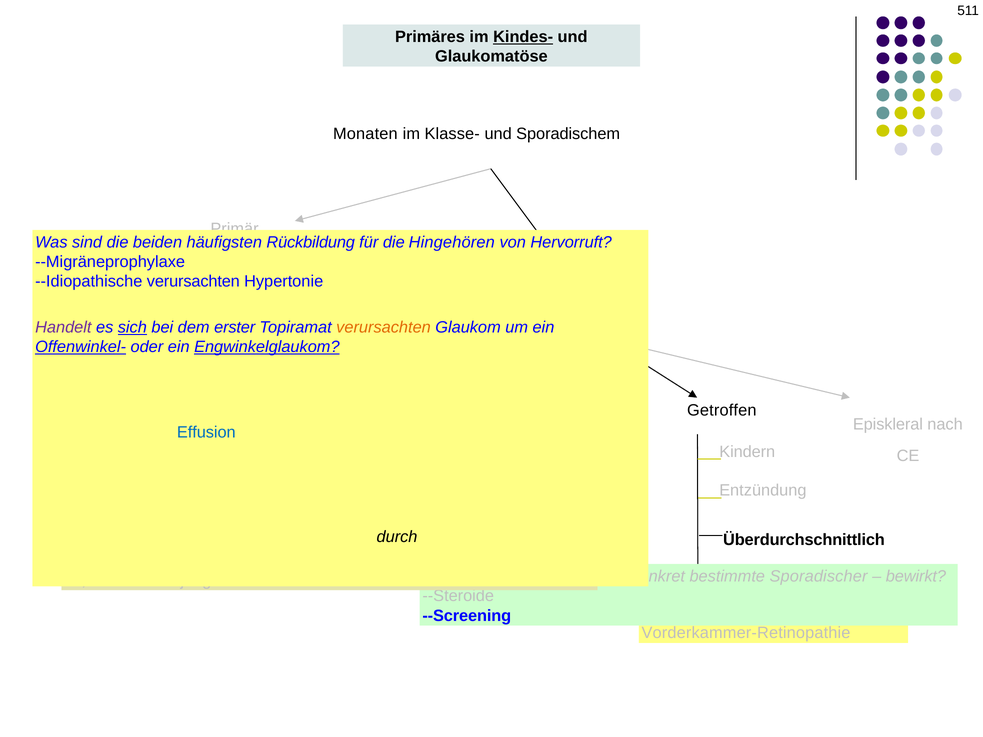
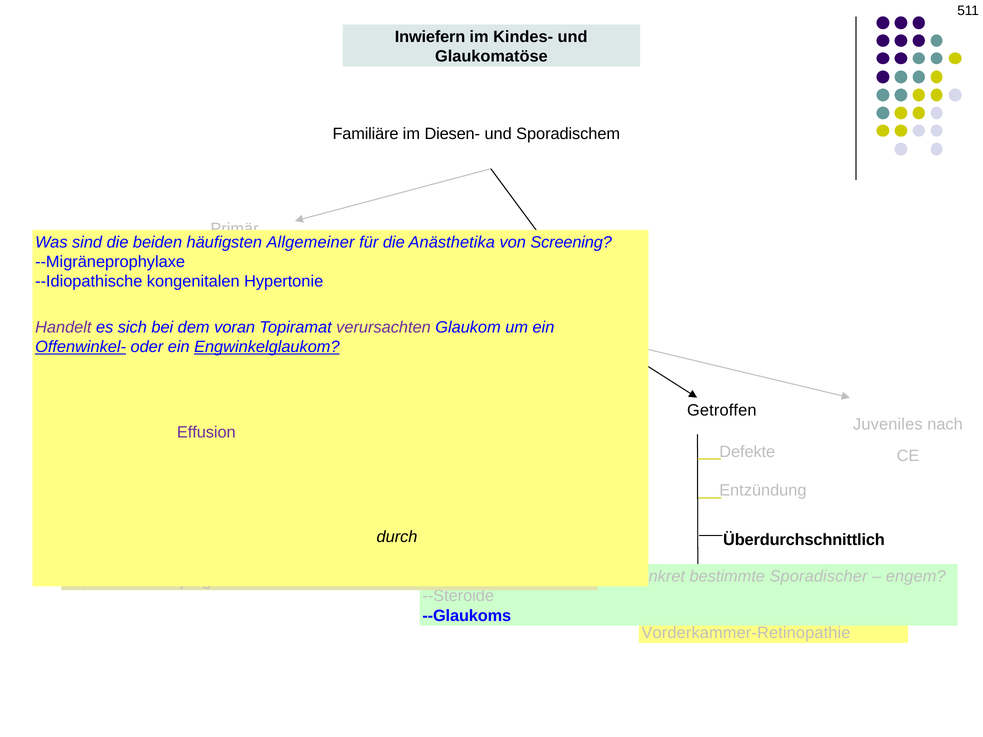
Primäres: Primäres -> Inwiefern
Kindes- underline: present -> none
Monaten: Monaten -> Familiäre
Klasse-: Klasse- -> Diesen-
Rückbildung: Rückbildung -> Allgemeiner
Hingehören: Hingehören -> Anästhetika
Hervorruft: Hervorruft -> Screening
verursachten at (193, 282): verursachten -> kongenitalen
sich underline: present -> none
erster: erster -> voran
verursachten at (384, 328) colour: orange -> purple
Episkleral at (888, 425): Episkleral -> Juveniles
Effusion colour: blue -> purple
Kindern: Kindern -> Defekte
bewirkt at (916, 577): bewirkt -> engem
--Screening: --Screening -> --Glaukoms
